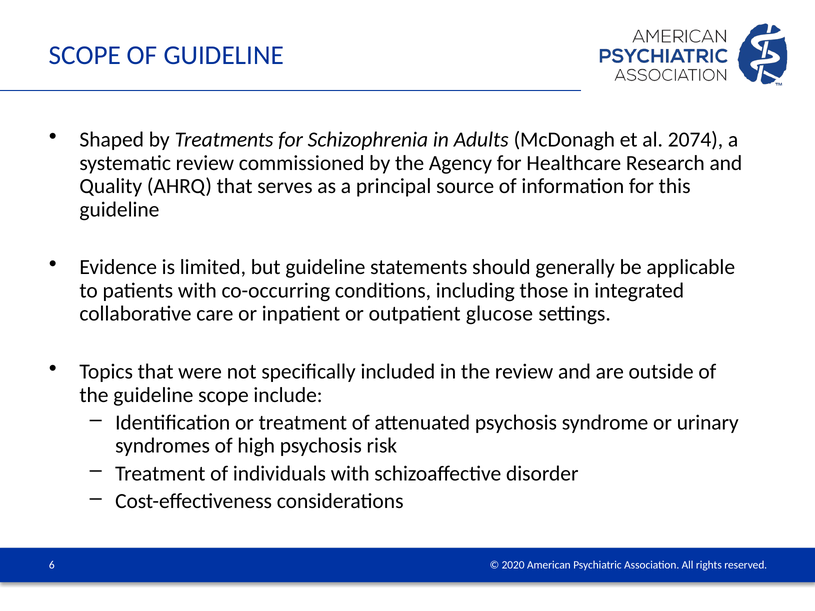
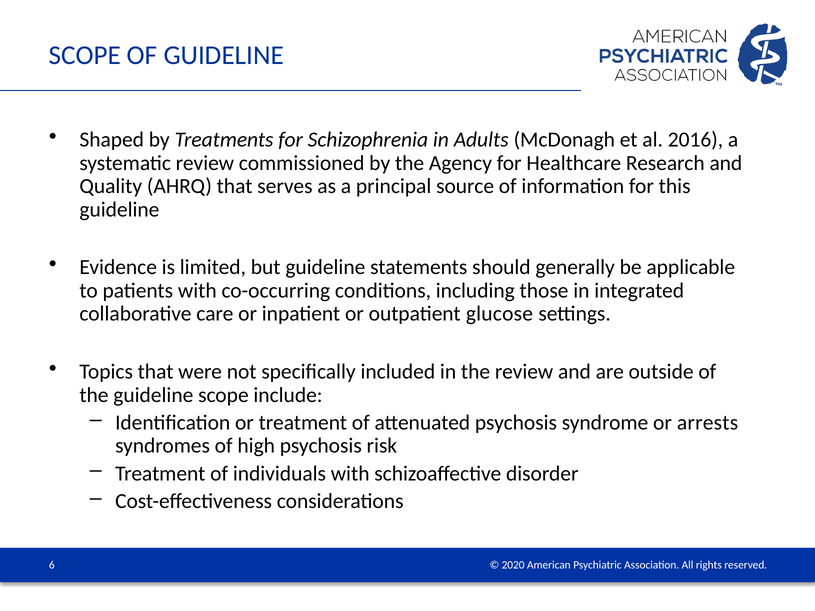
2074: 2074 -> 2016
urinary: urinary -> arrests
